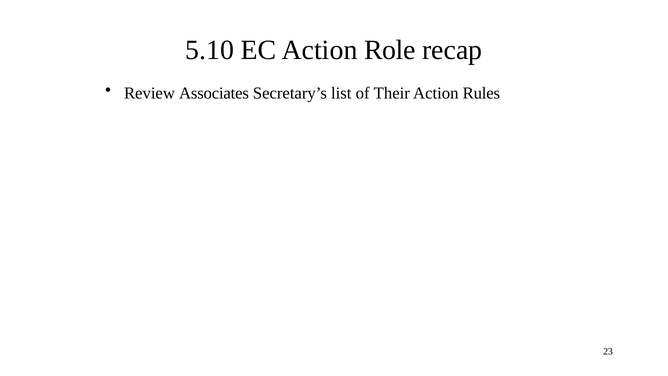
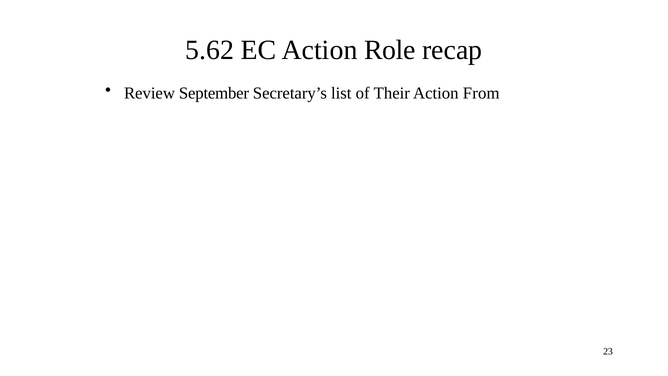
5.10: 5.10 -> 5.62
Associates: Associates -> September
Rules: Rules -> From
